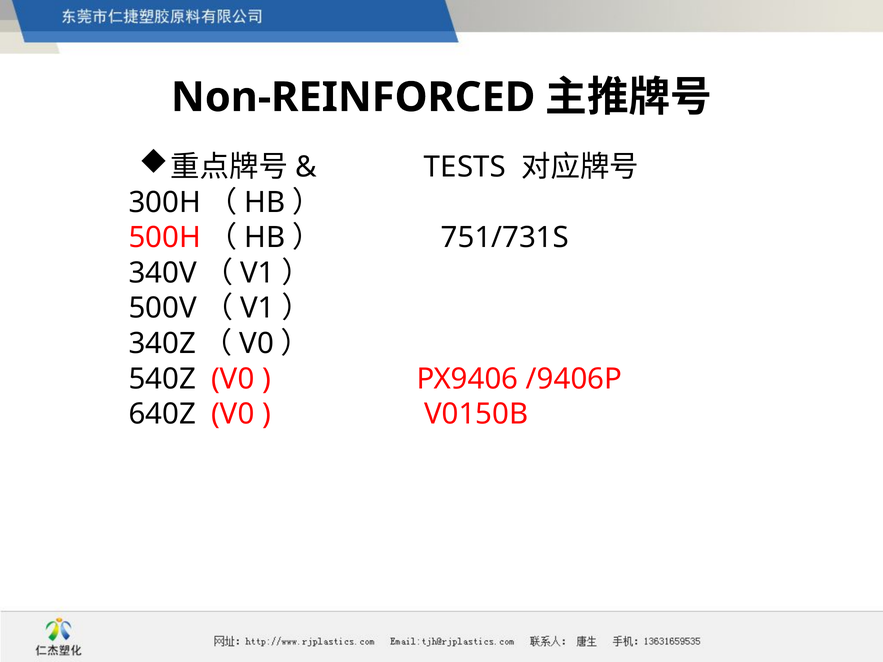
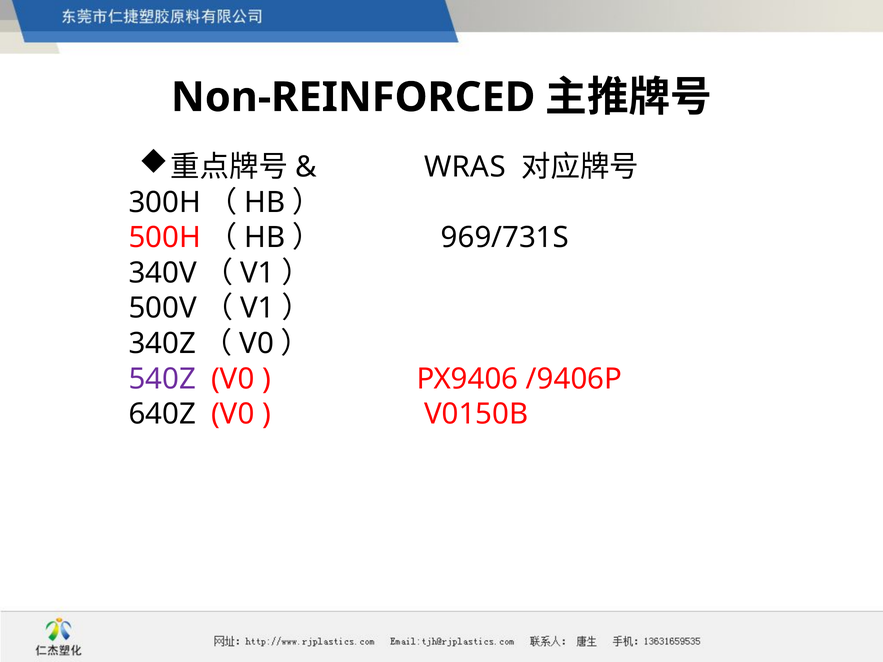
TESTS: TESTS -> WRAS
751/731S: 751/731S -> 969/731S
540Z colour: black -> purple
